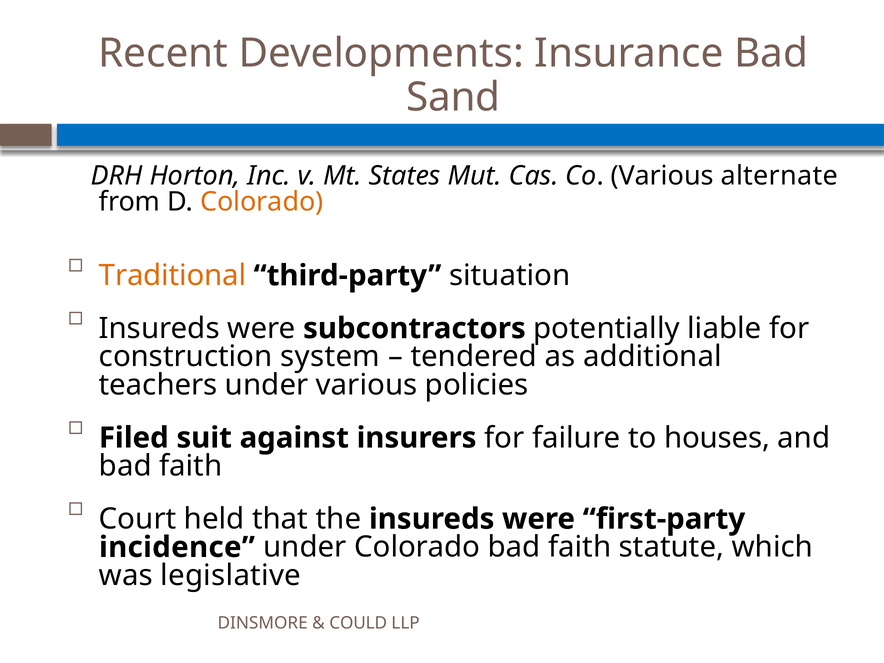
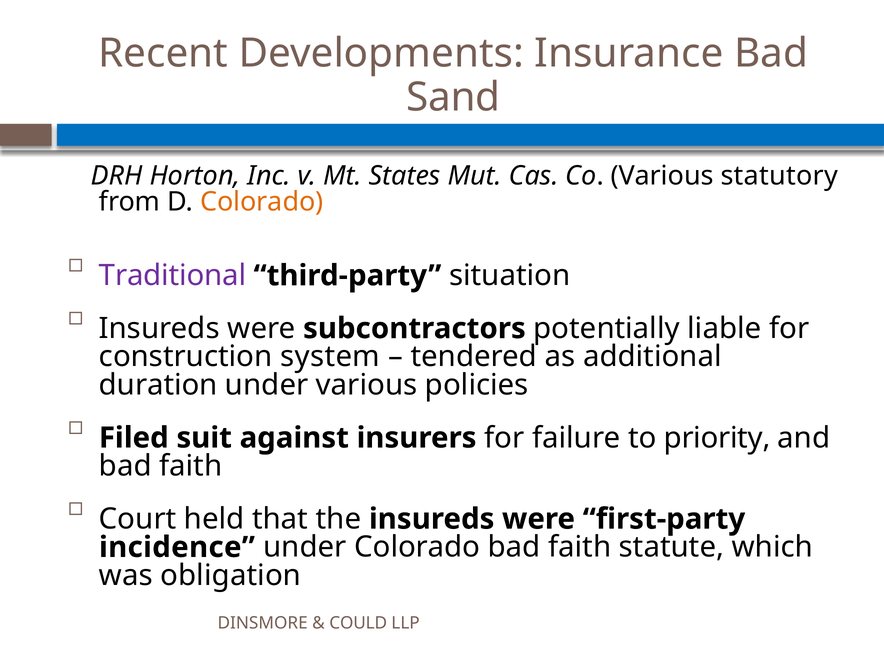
alternate: alternate -> statutory
Traditional colour: orange -> purple
teachers: teachers -> duration
houses: houses -> priority
legislative: legislative -> obligation
